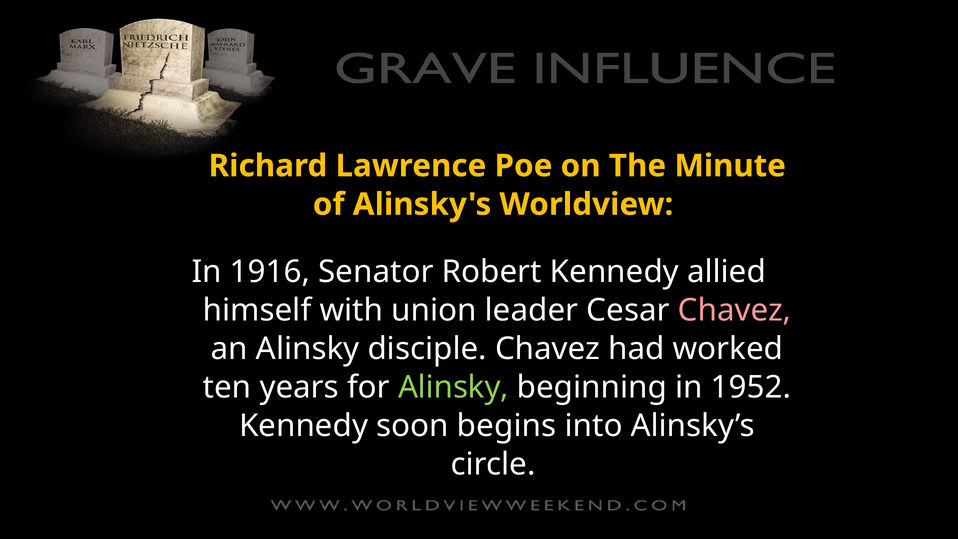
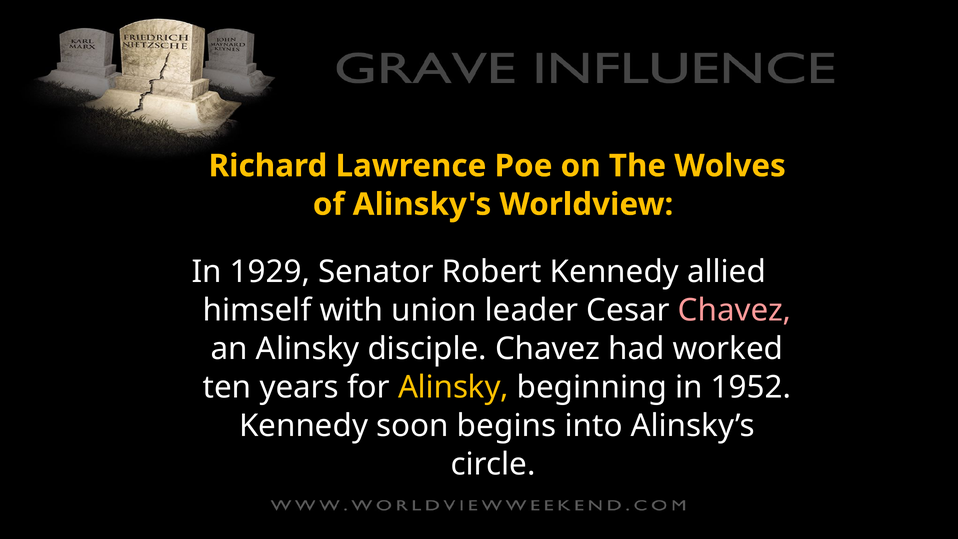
Minute: Minute -> Wolves
1916: 1916 -> 1929
Alinsky at (453, 387) colour: light green -> yellow
